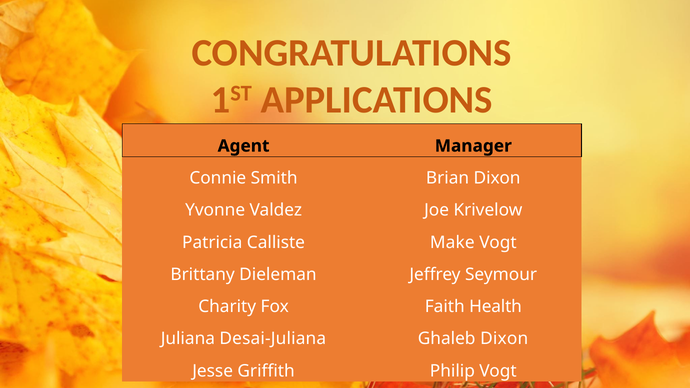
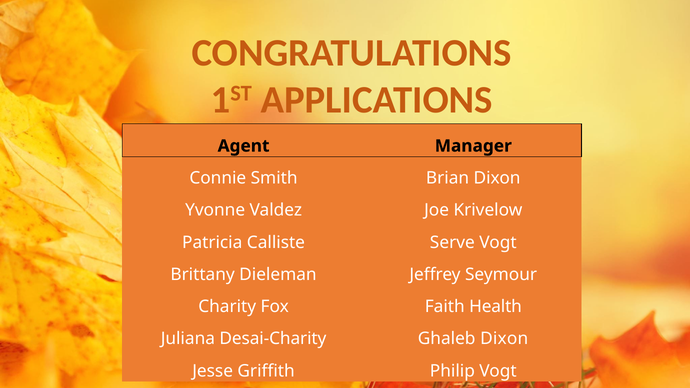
Make: Make -> Serve
Desai-Juliana: Desai-Juliana -> Desai-Charity
